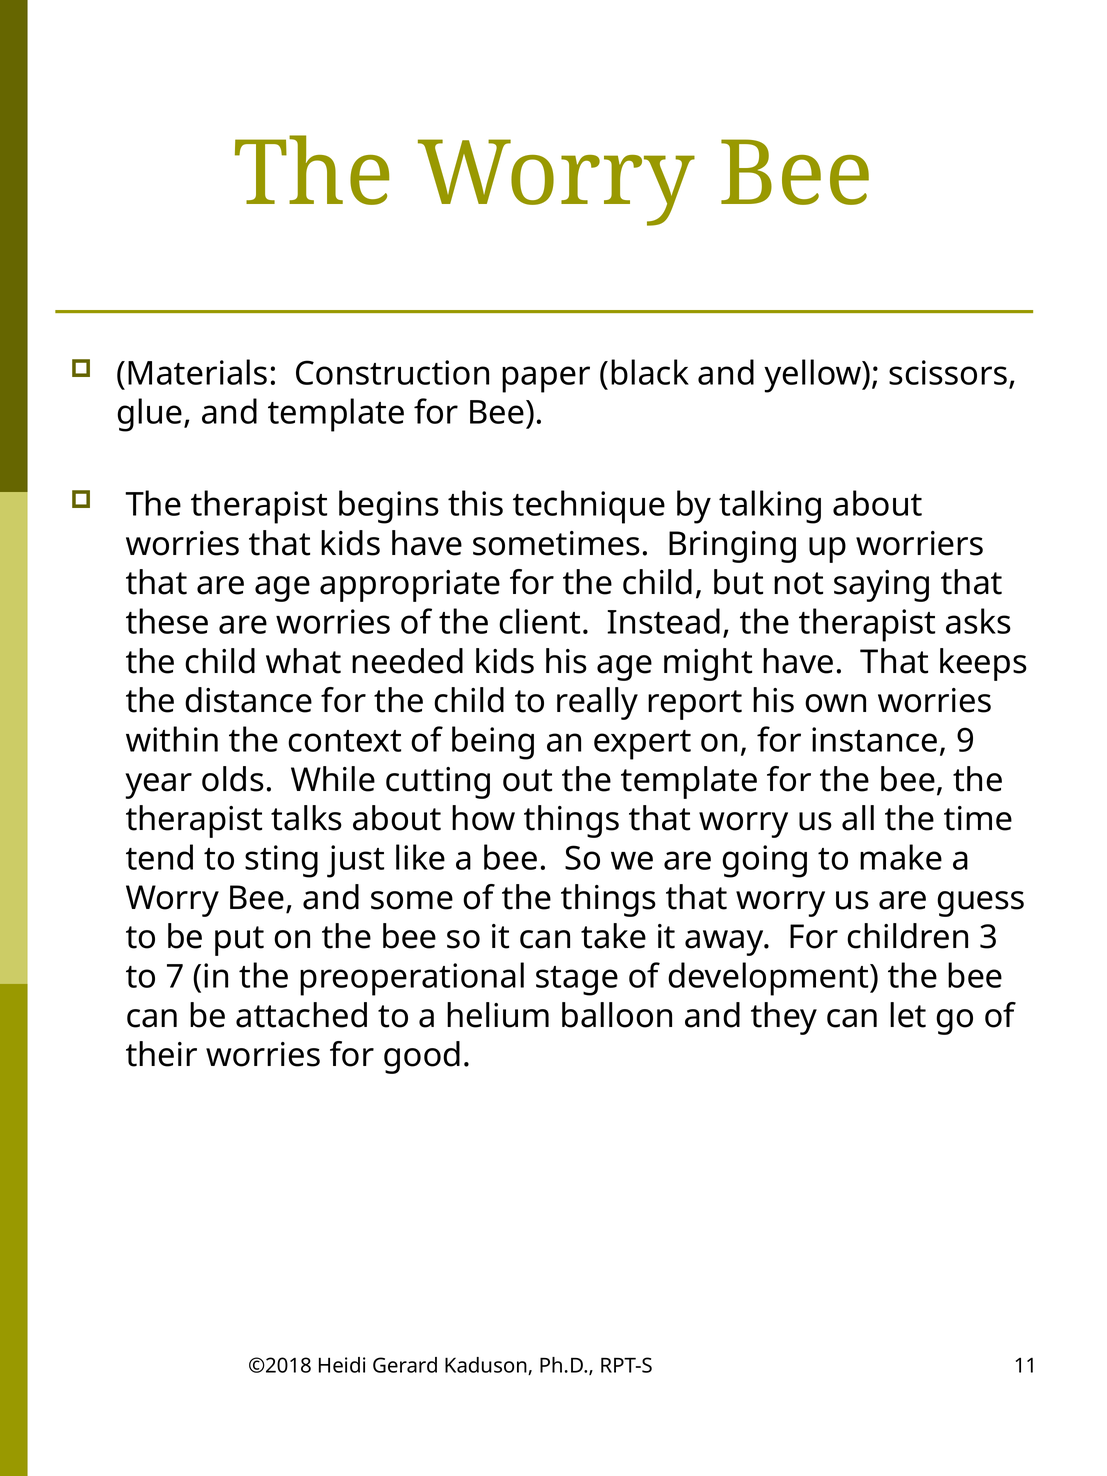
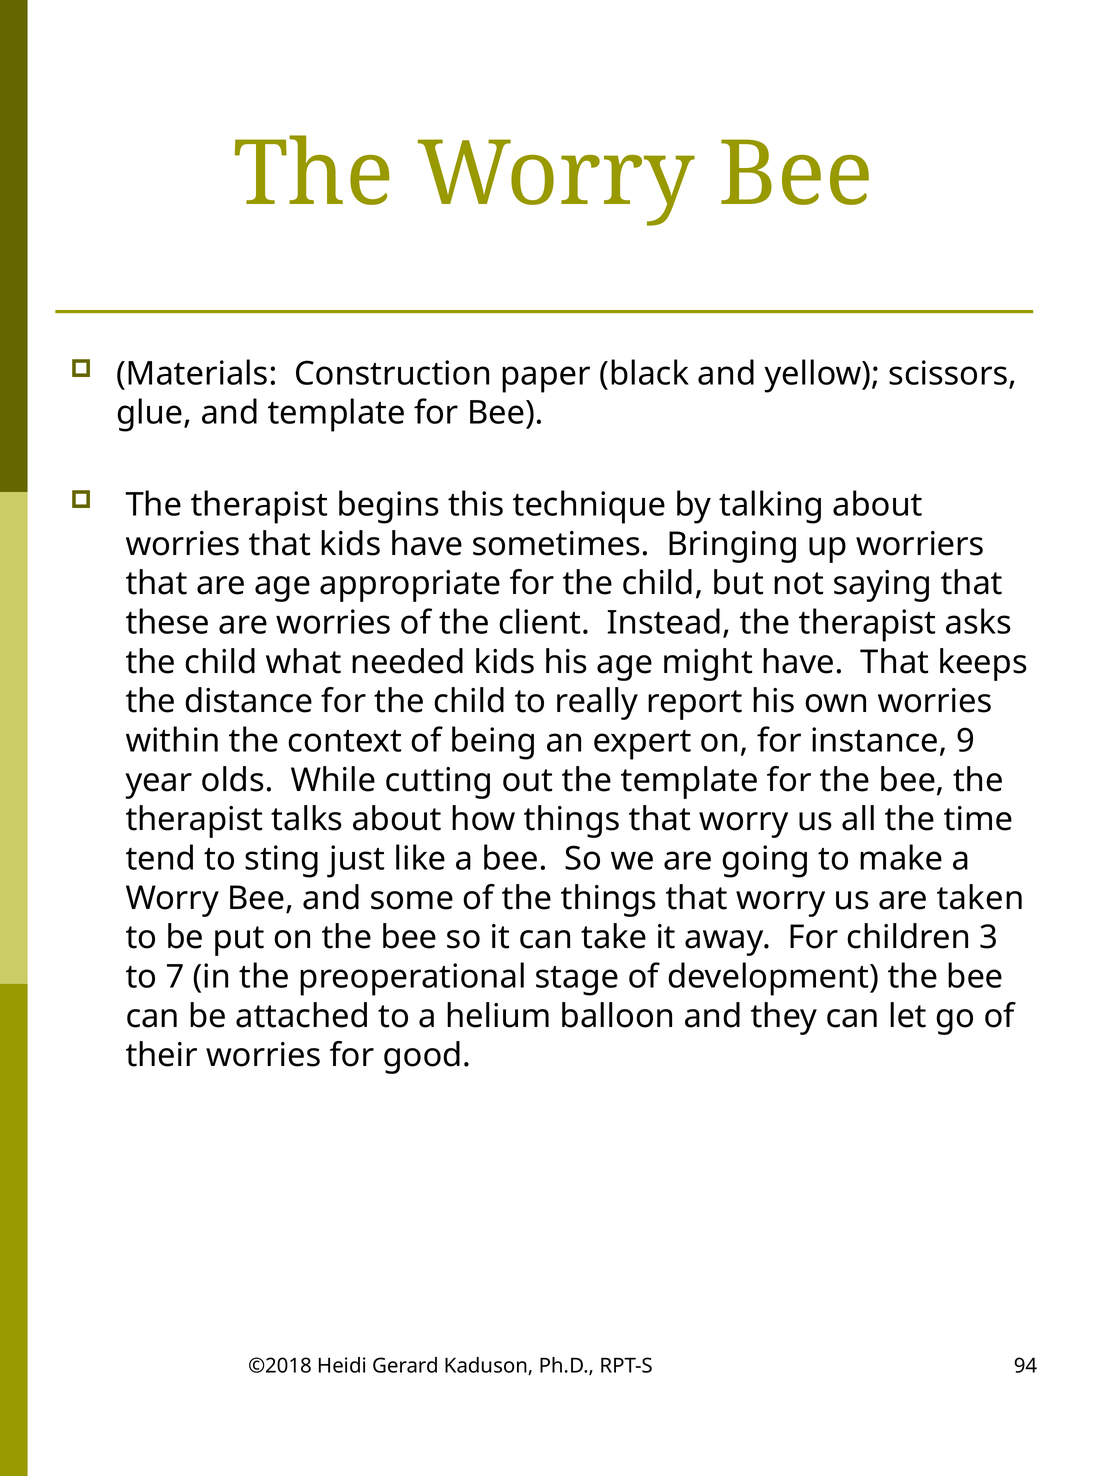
guess: guess -> taken
11: 11 -> 94
